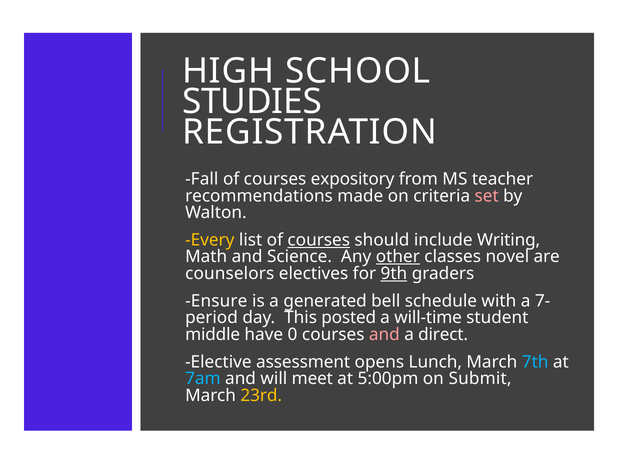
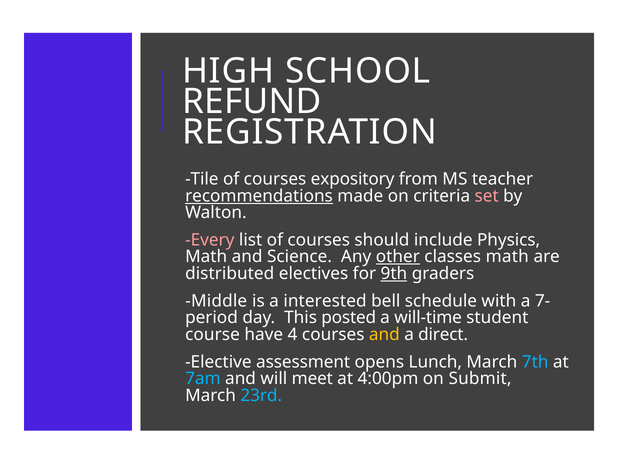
STUDIES: STUDIES -> REFUND
Fall: Fall -> Tile
recommendations underline: none -> present
Every colour: yellow -> pink
courses at (319, 240) underline: present -> none
Writing: Writing -> Physics
classes novel: novel -> math
counselors: counselors -> distributed
Ensure: Ensure -> Middle
generated: generated -> interested
middle: middle -> course
0: 0 -> 4
and at (384, 334) colour: pink -> yellow
5:00pm: 5:00pm -> 4:00pm
23rd colour: yellow -> light blue
